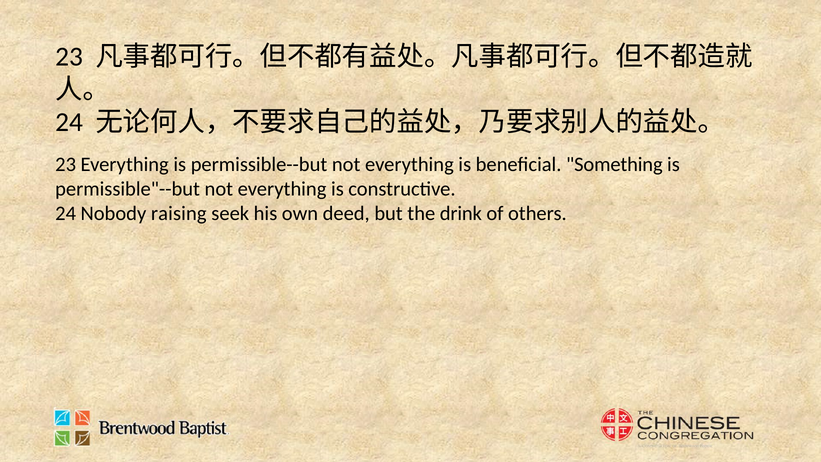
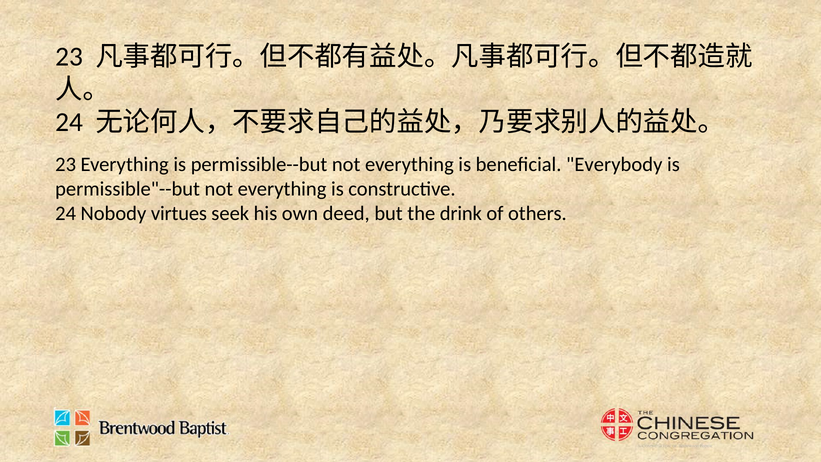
Something: Something -> Everybody
raising: raising -> virtues
